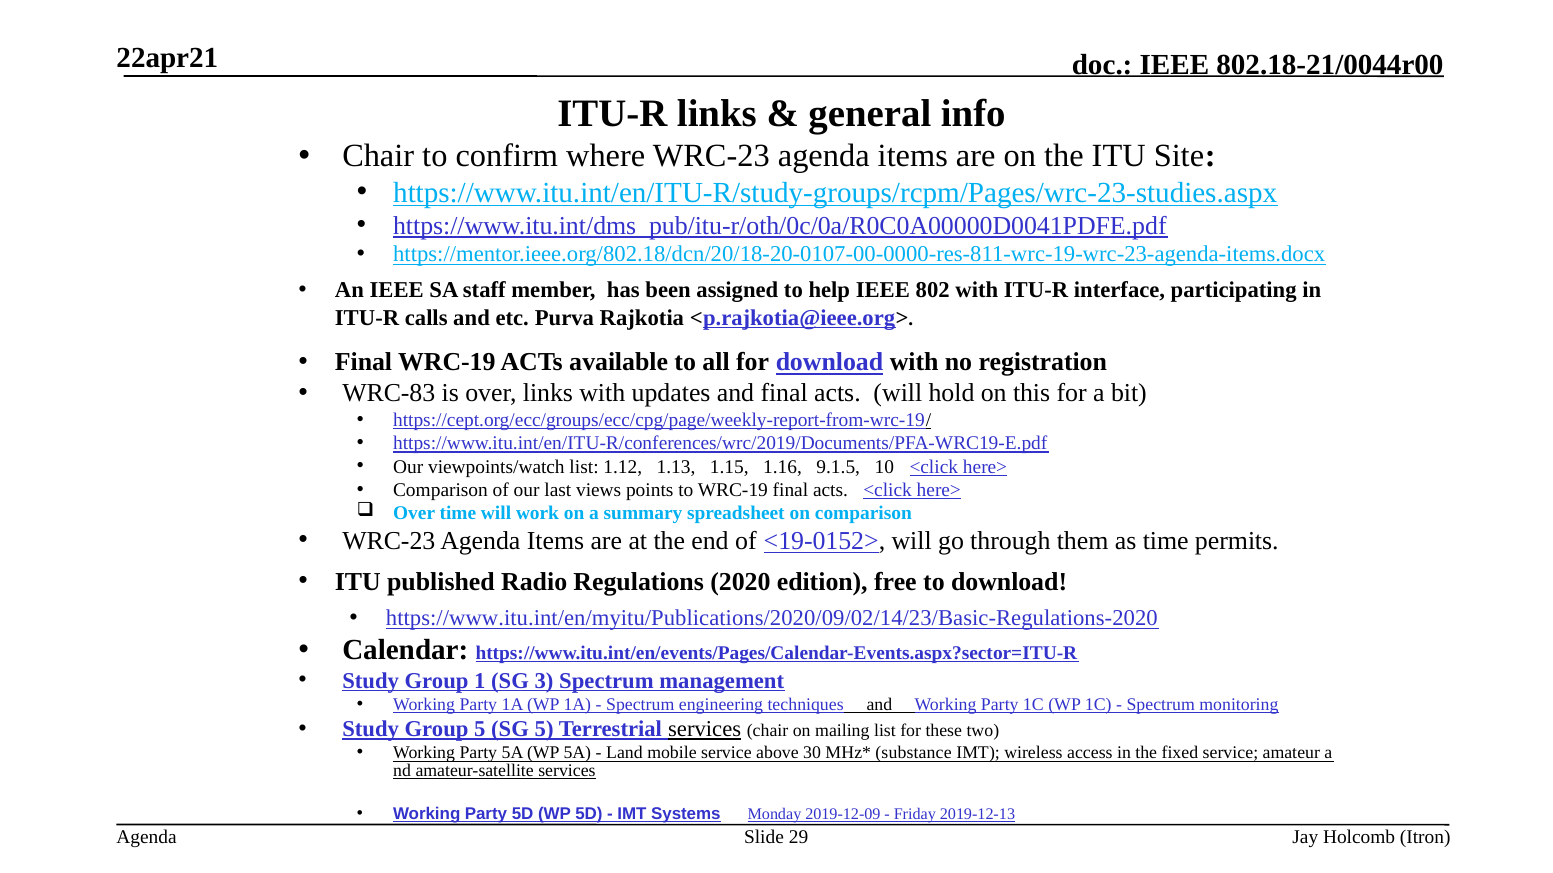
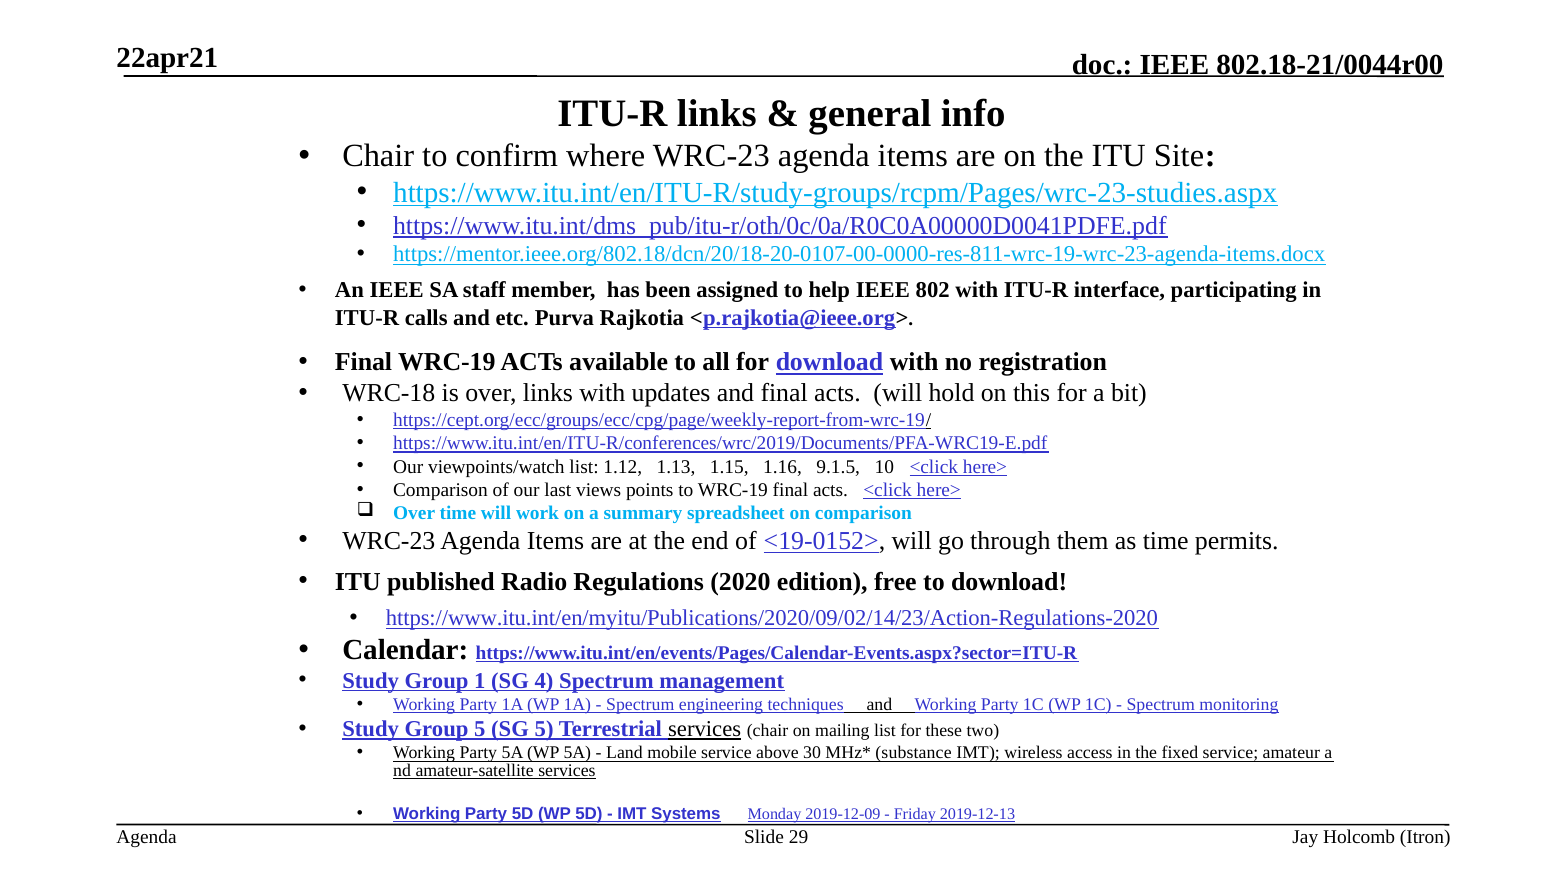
WRC-83: WRC-83 -> WRC-18
https://www.itu.int/en/myitu/Publications/2020/09/02/14/23/Basic-Regulations-2020: https://www.itu.int/en/myitu/Publications/2020/09/02/14/23/Basic-Regulations-2020 -> https://www.itu.int/en/myitu/Publications/2020/09/02/14/23/Action-Regulations-2020
3: 3 -> 4
